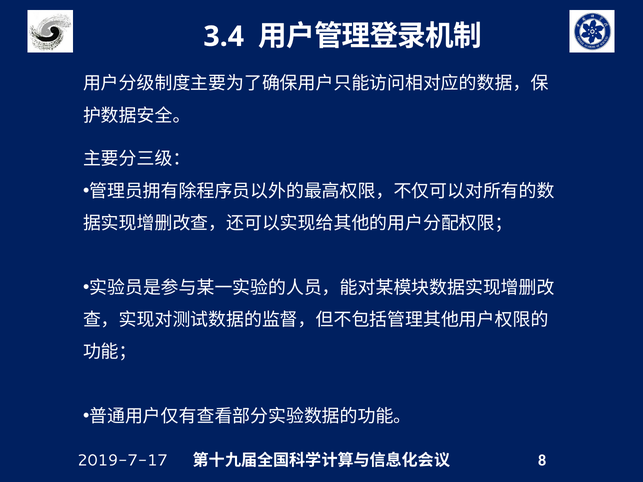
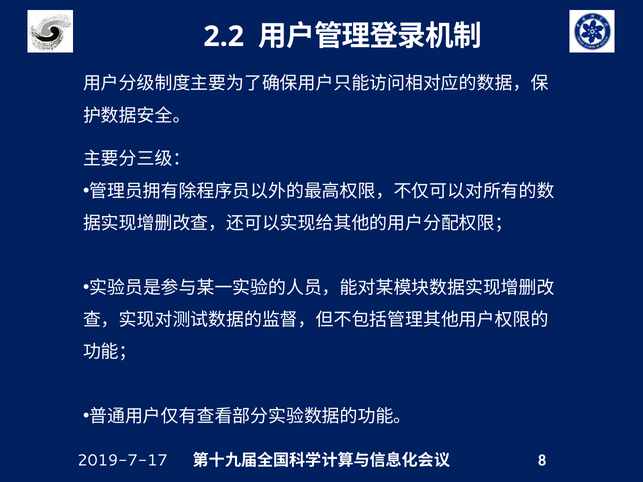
3.4: 3.4 -> 2.2
